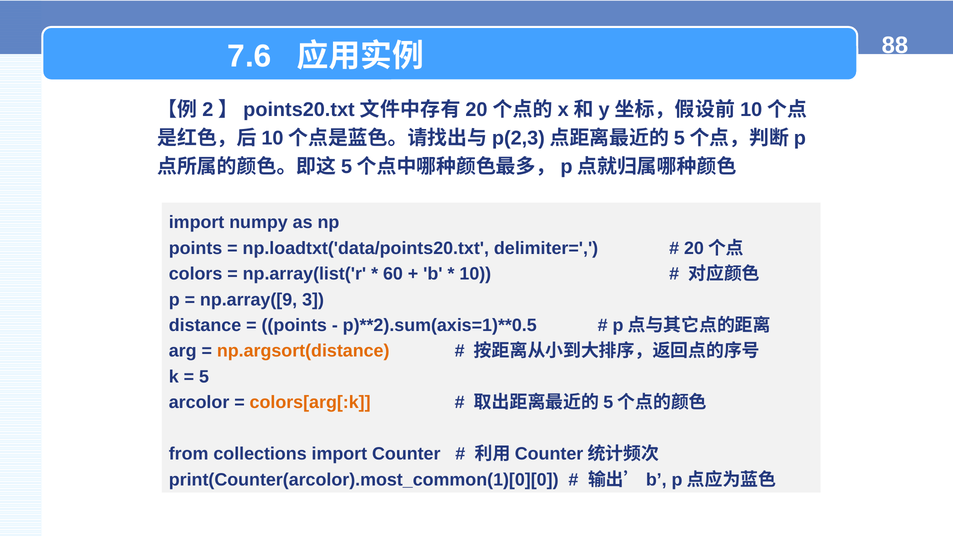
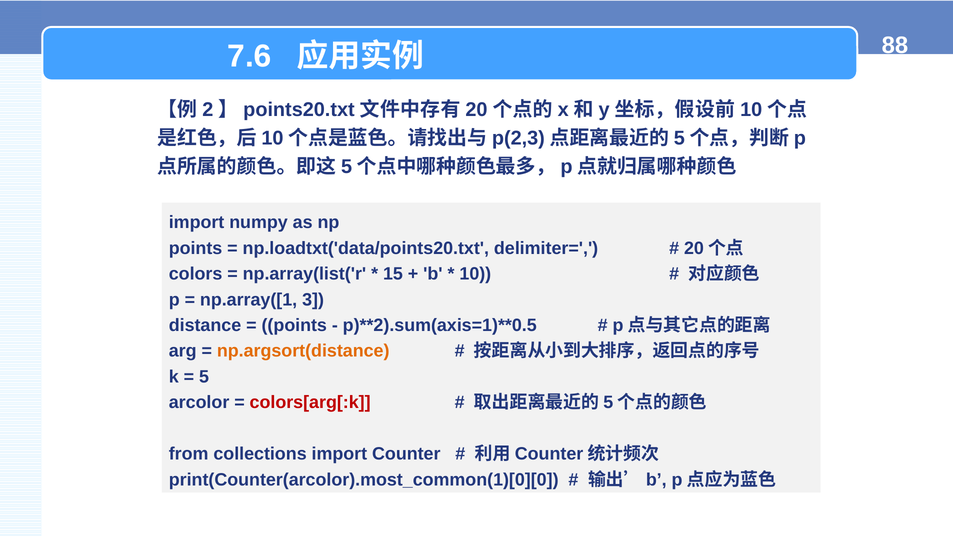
60: 60 -> 15
np.array([9: np.array([9 -> np.array([1
colors[arg[:k colour: orange -> red
